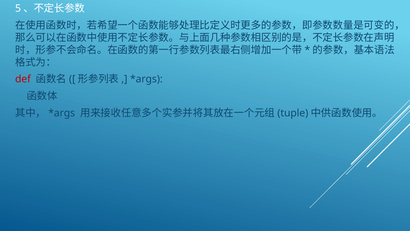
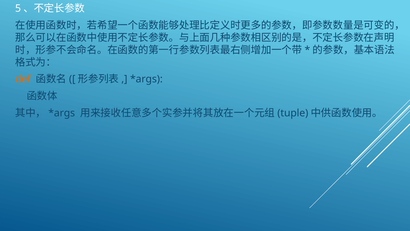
def colour: red -> orange
